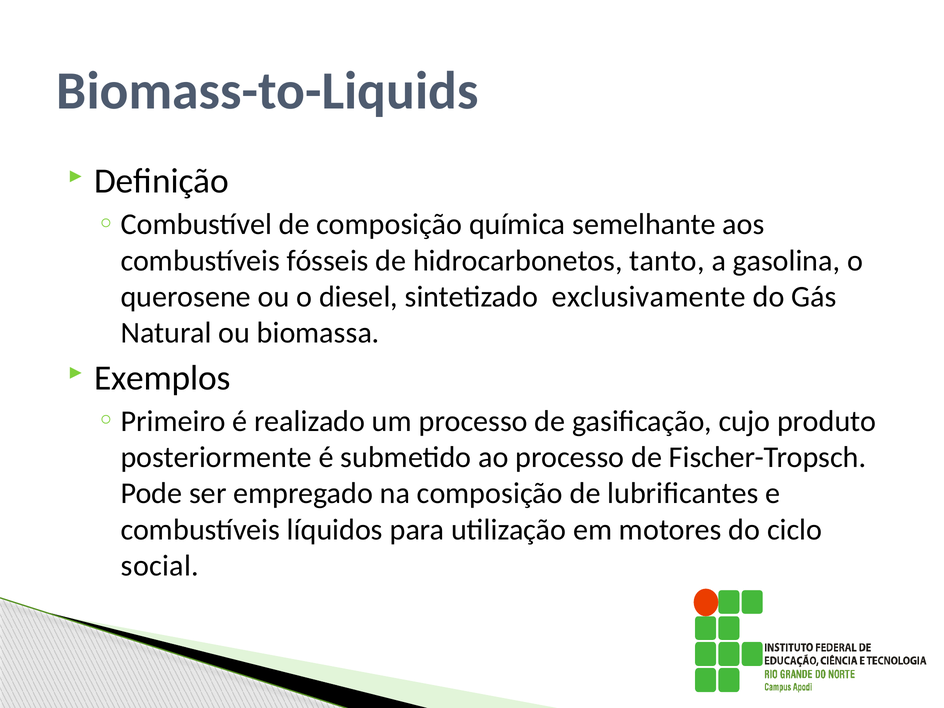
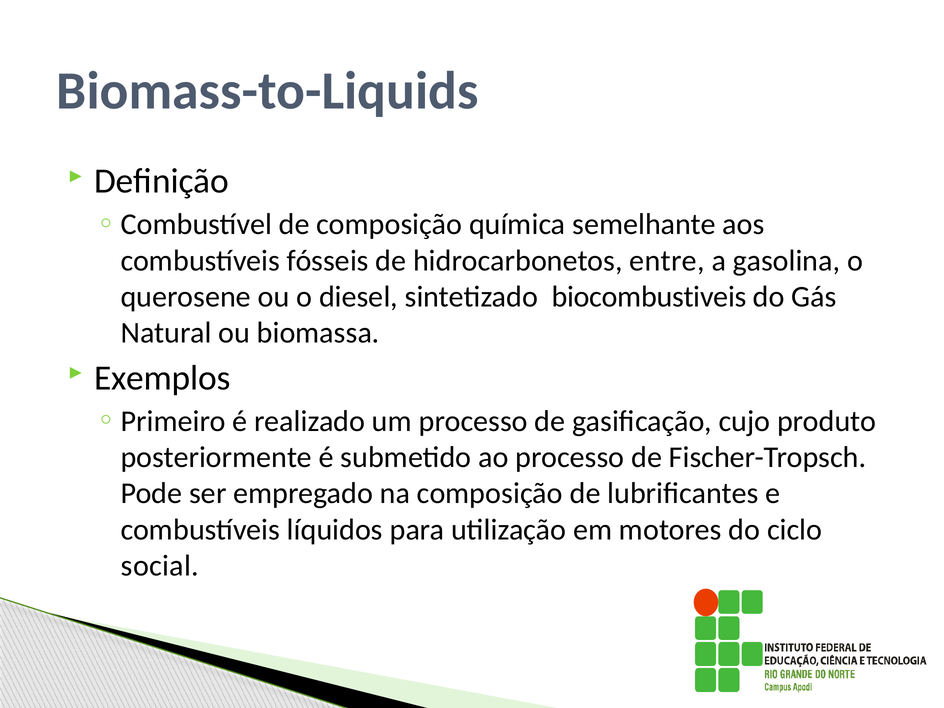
tanto: tanto -> entre
exclusivamente: exclusivamente -> biocombustiveis
